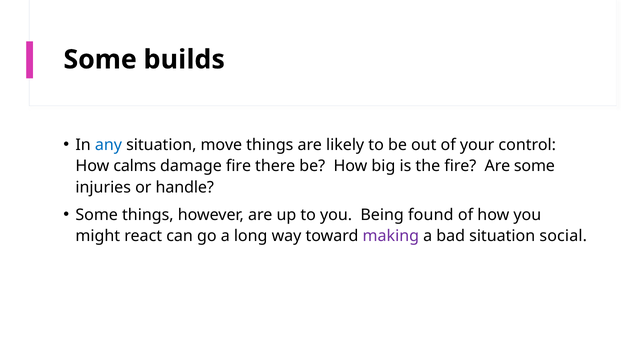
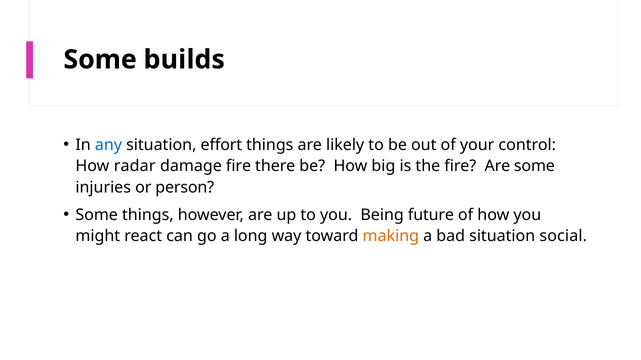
move: move -> effort
calms: calms -> radar
handle: handle -> person
found: found -> future
making colour: purple -> orange
